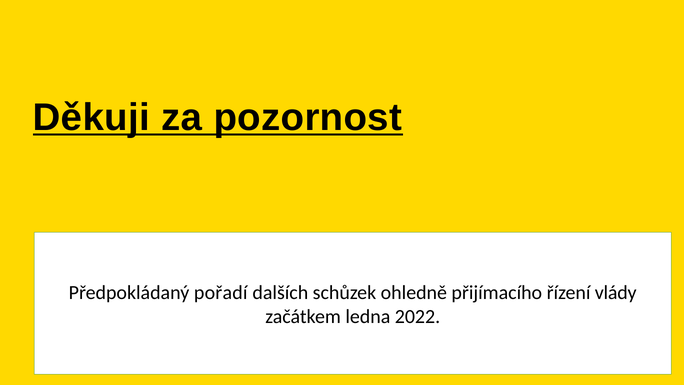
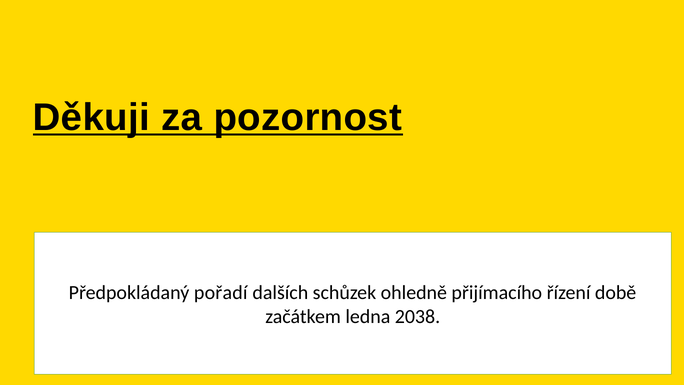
vlády: vlády -> době
2022: 2022 -> 2038
